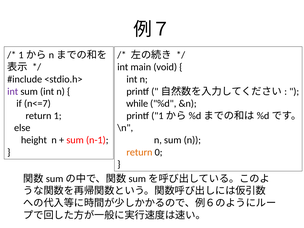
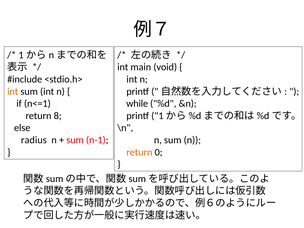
int at (13, 91) colour: purple -> orange
n<=7: n<=7 -> n<=1
1: 1 -> 8
height: height -> radius
